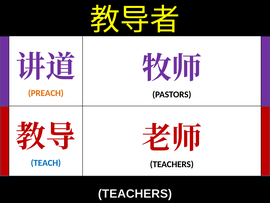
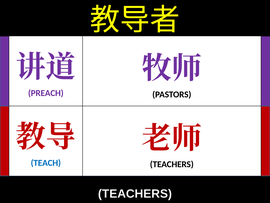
PREACH colour: orange -> purple
